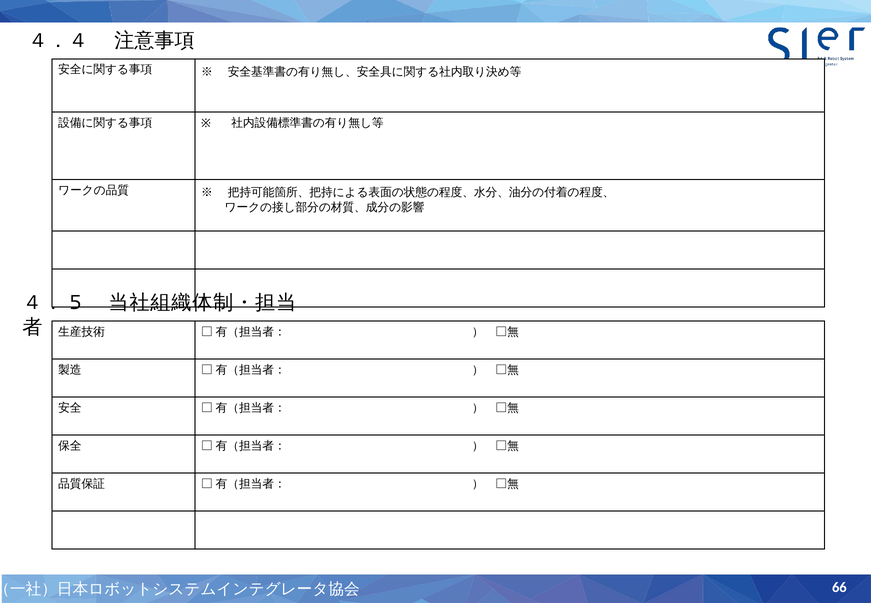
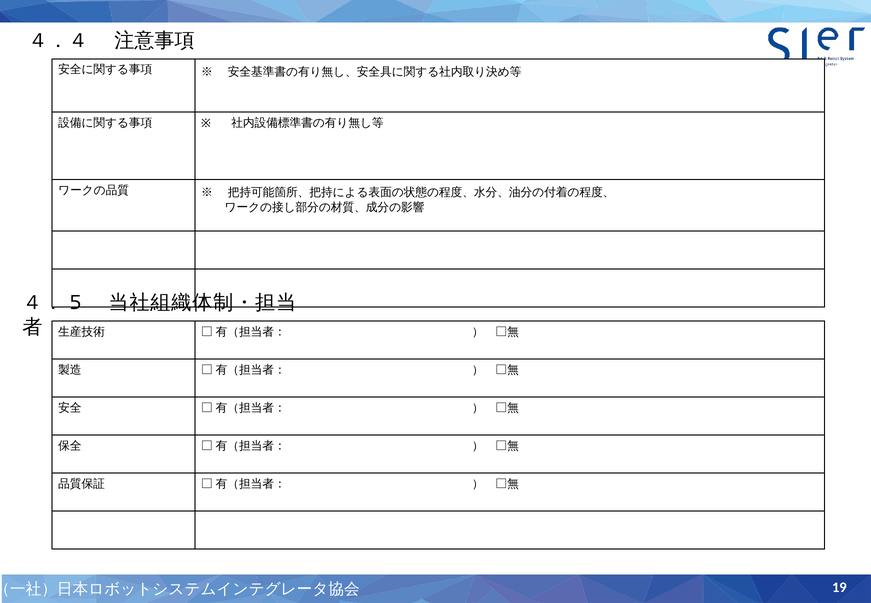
66: 66 -> 19
